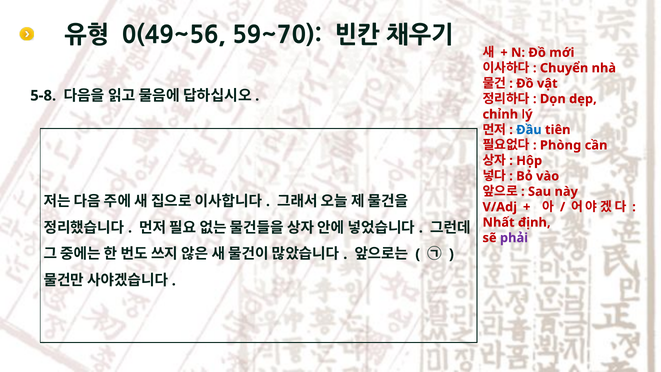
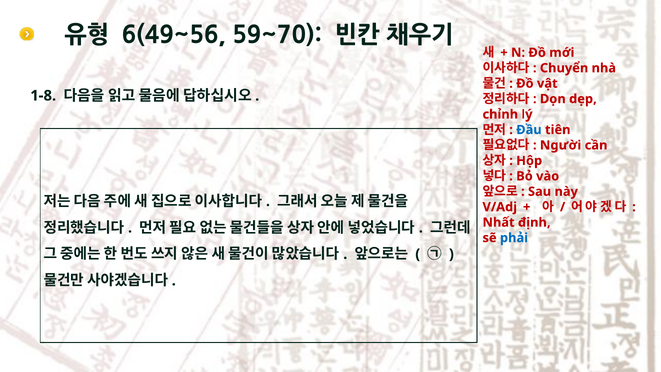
0(49~56: 0(49~56 -> 6(49~56
5-8: 5-8 -> 1-8
Phòng: Phòng -> Người
phải colour: purple -> blue
